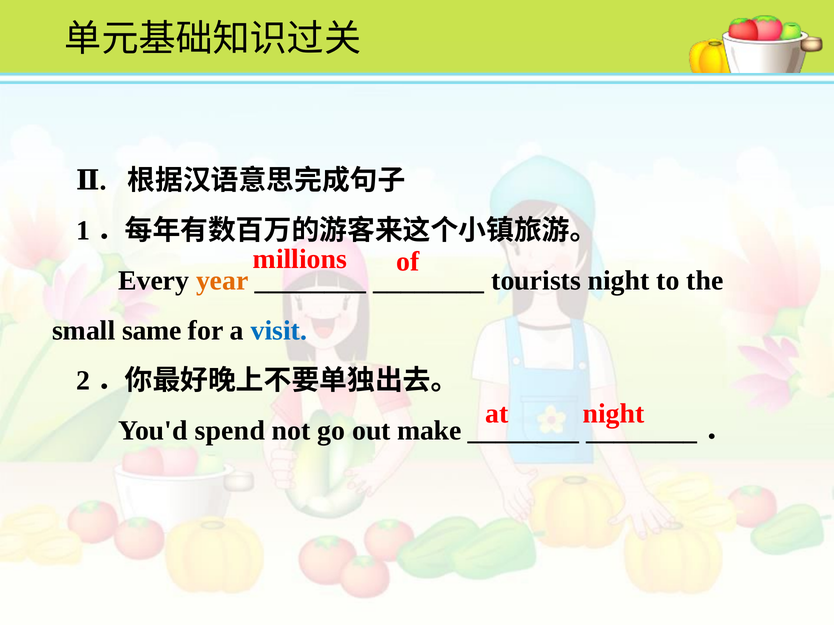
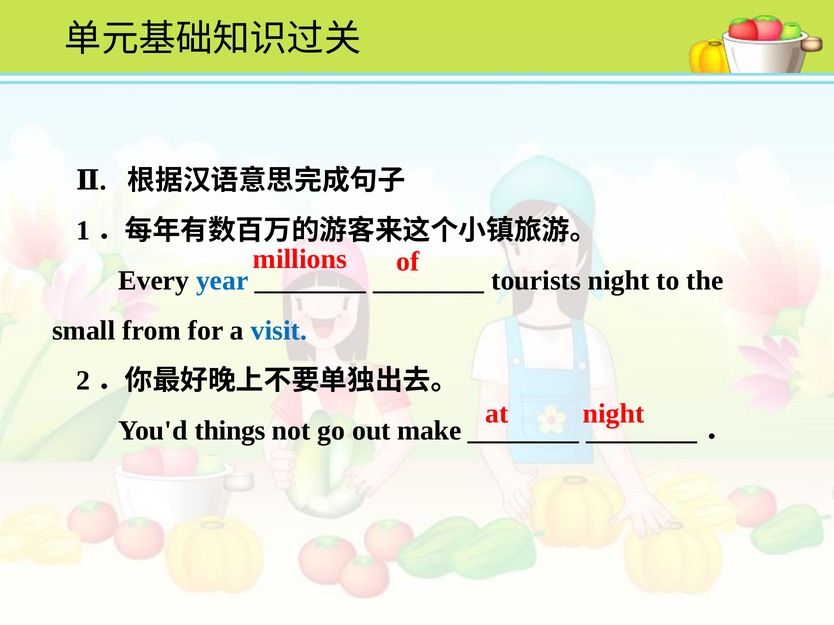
year colour: orange -> blue
same: same -> from
spend: spend -> things
